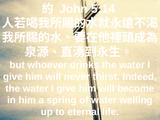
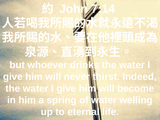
5:14: 5:14 -> 7:14
